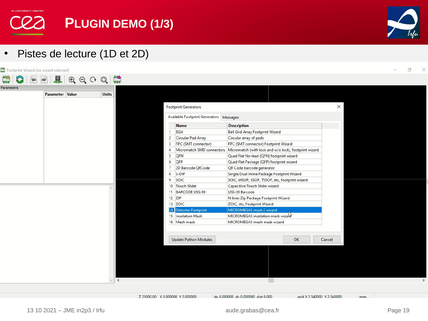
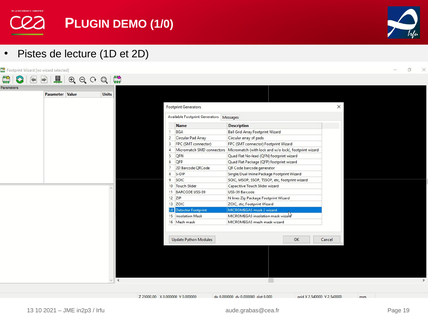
1/3: 1/3 -> 1/0
